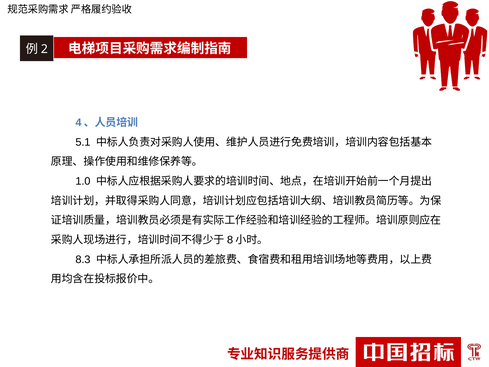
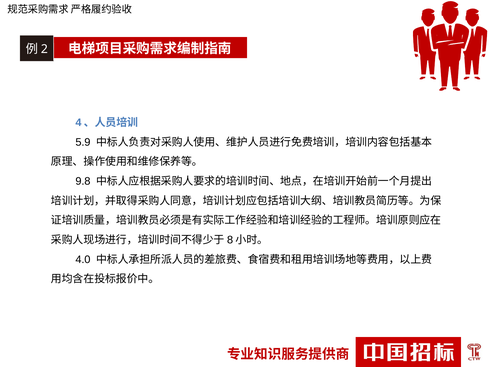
5.1: 5.1 -> 5.9
1.0: 1.0 -> 9.8
8.3: 8.3 -> 4.0
